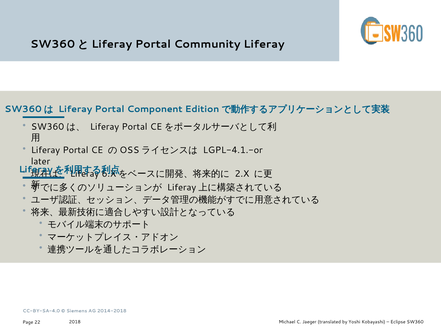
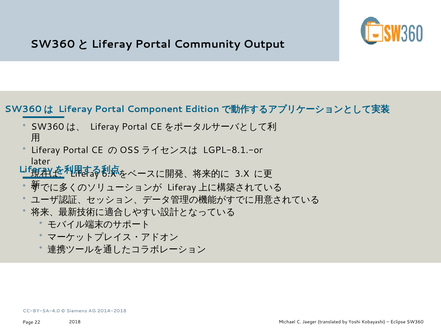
Community Liferay: Liferay -> Output
LGPL-4.1.-or: LGPL-4.1.-or -> LGPL-8.1.-or
2.X: 2.X -> 3.X
